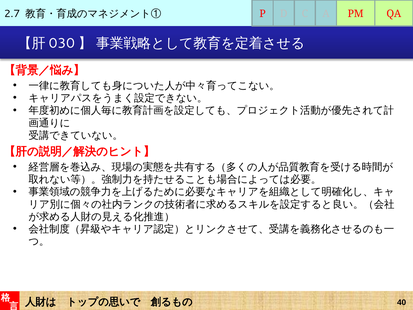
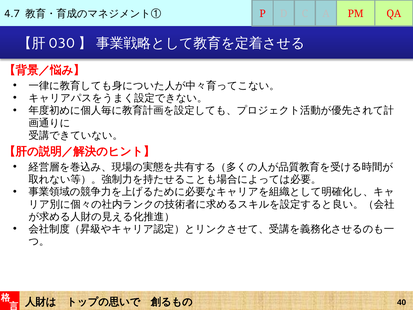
2.7: 2.7 -> 4.7
